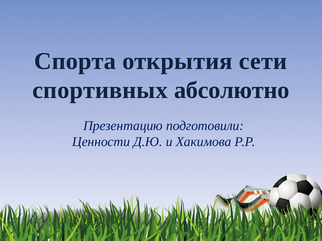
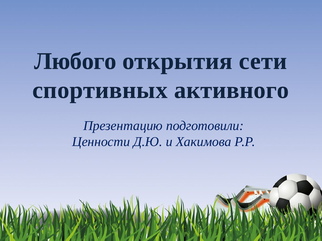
Спорта: Спорта -> Любого
абсолютно: абсолютно -> активного
